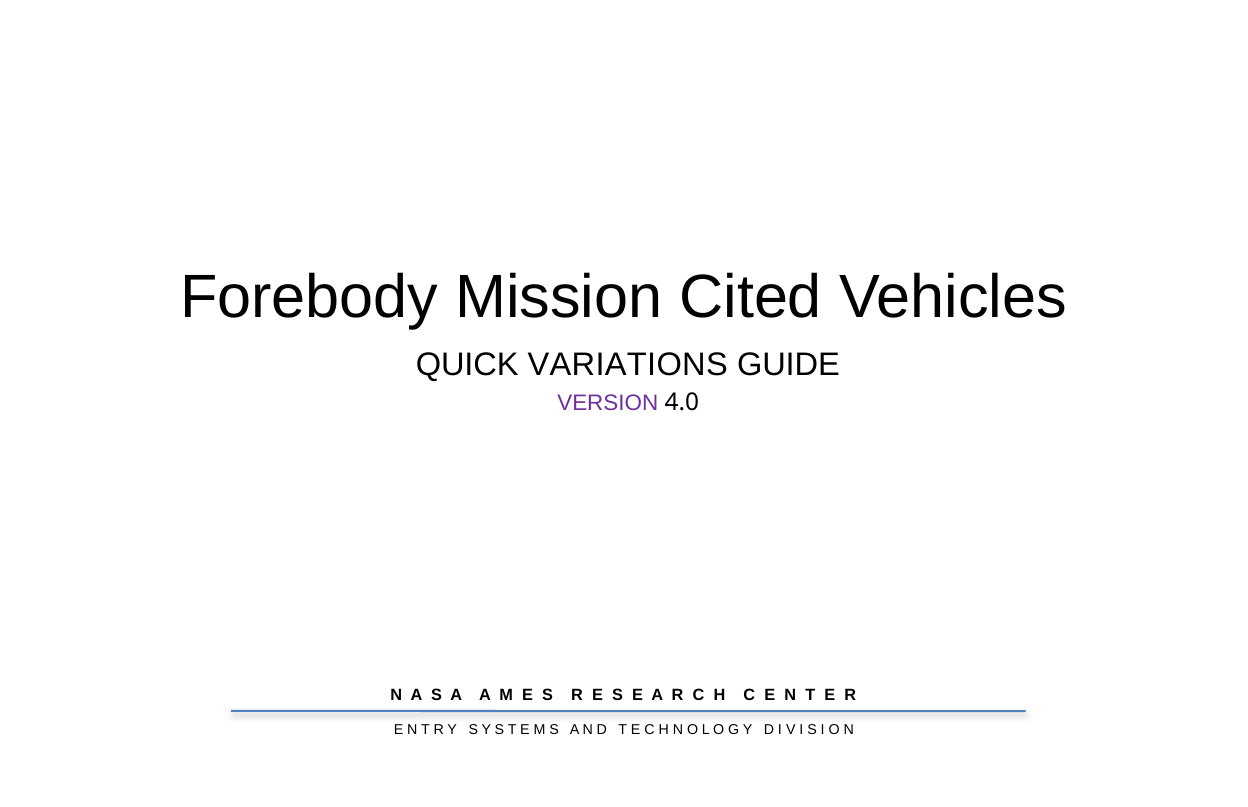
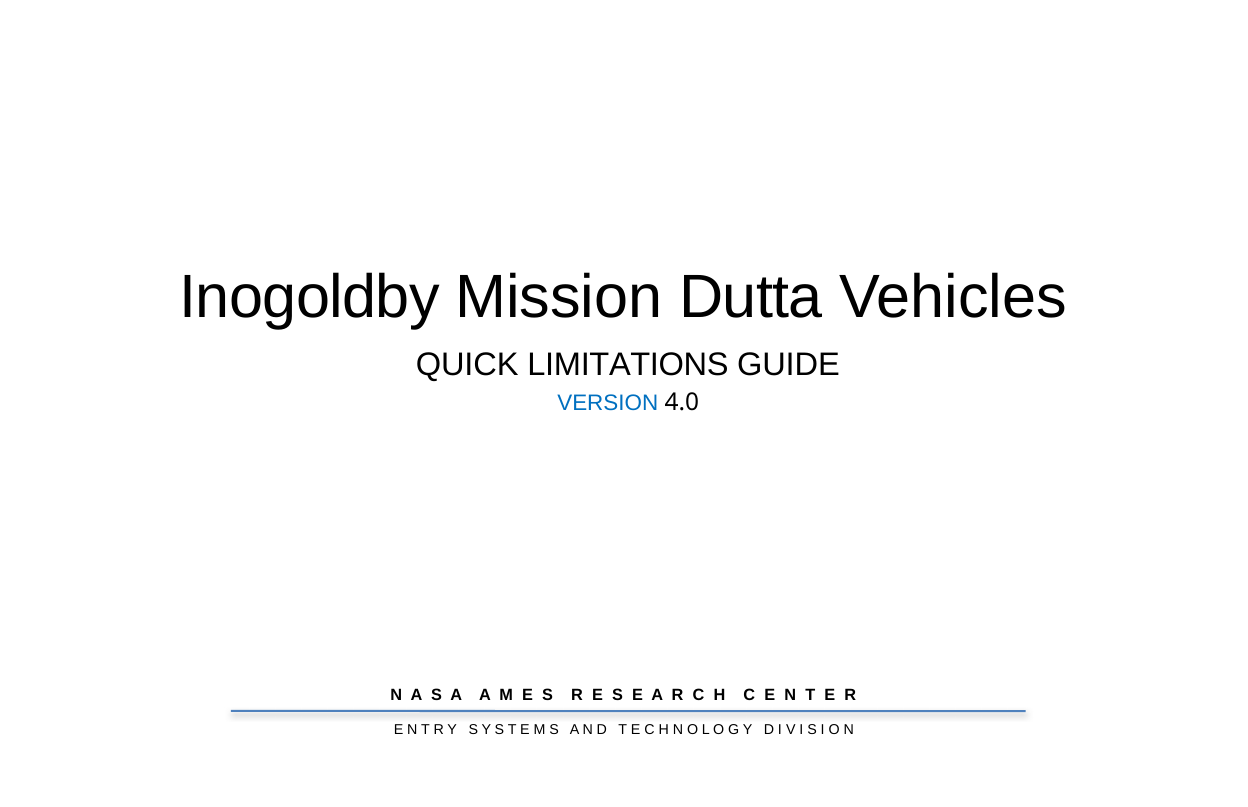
Forebody: Forebody -> Inogoldby
Cited: Cited -> Dutta
VARIATIONS: VARIATIONS -> LIMITATIONS
VERSION colour: purple -> blue
